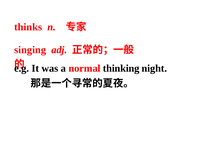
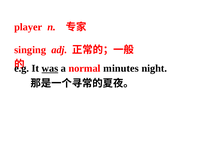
thinks: thinks -> player
was underline: none -> present
thinking: thinking -> minutes
